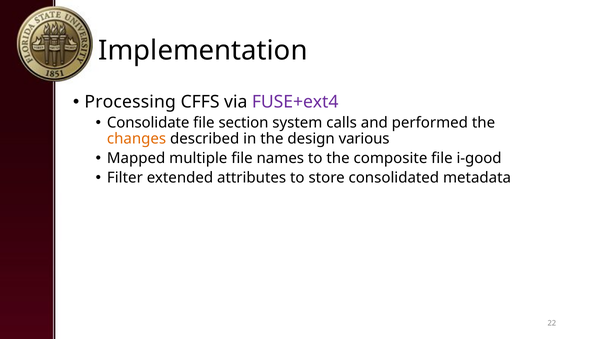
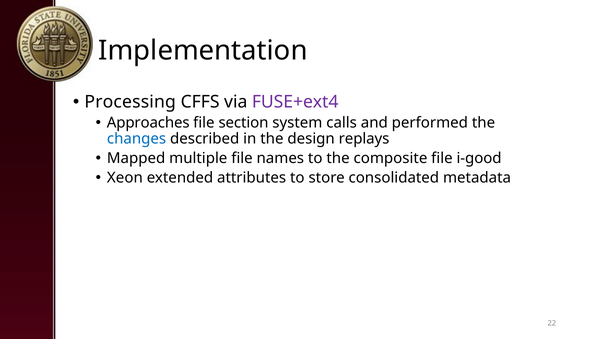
Consolidate: Consolidate -> Approaches
changes colour: orange -> blue
various: various -> replays
Filter: Filter -> Xeon
